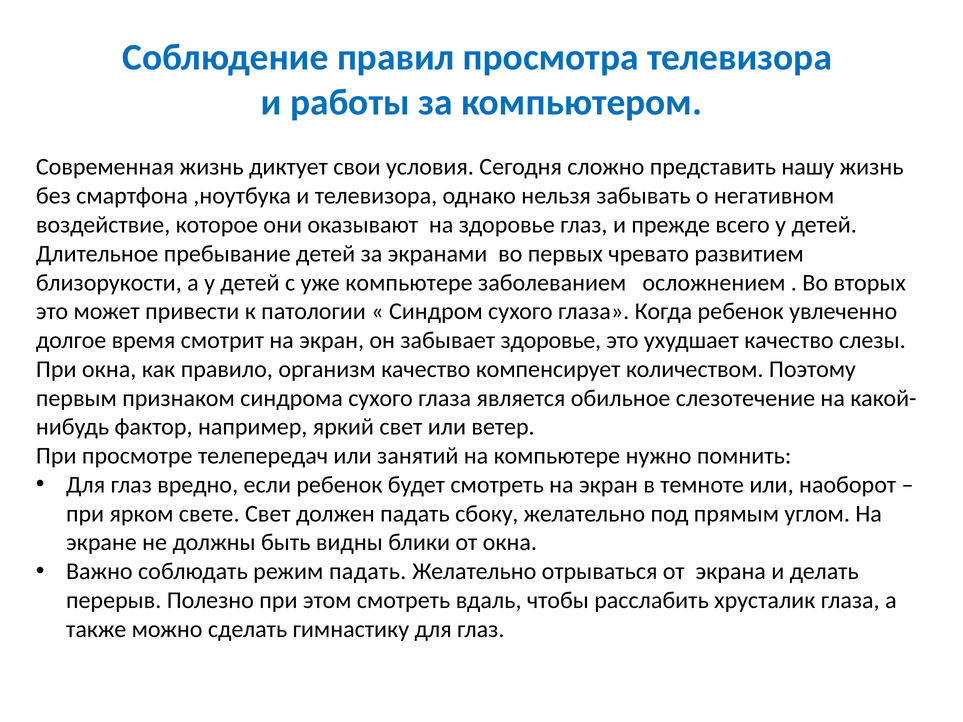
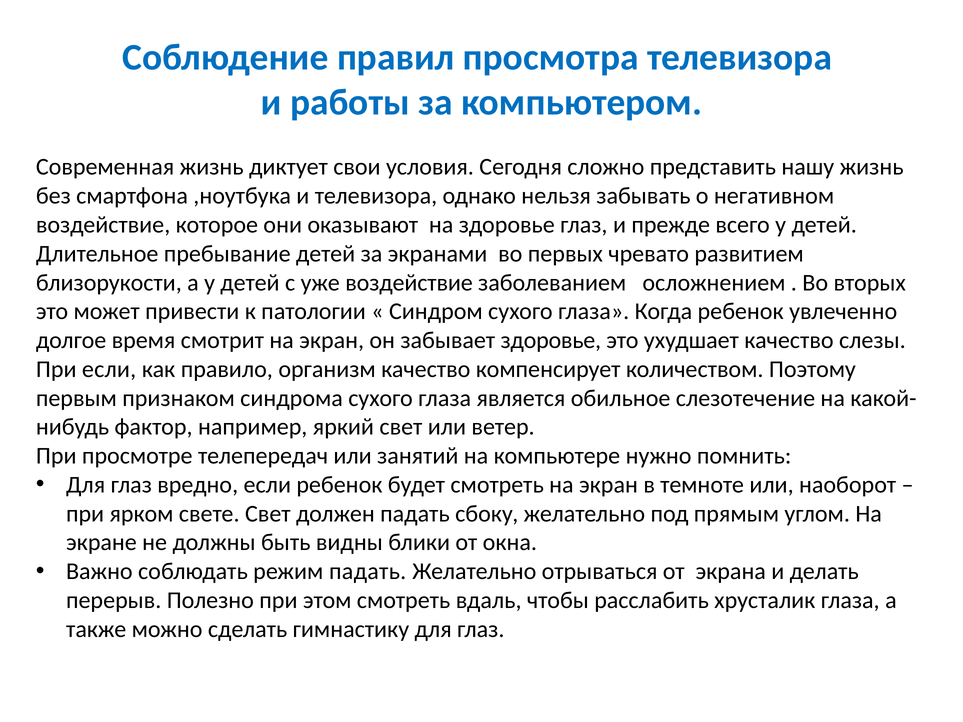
уже компьютере: компьютере -> воздействие
При окна: окна -> если
